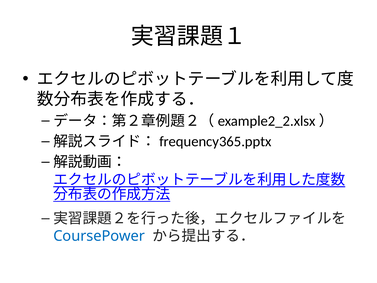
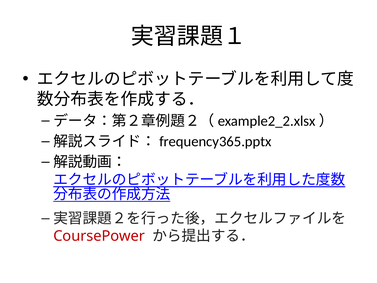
CoursePower colour: blue -> red
